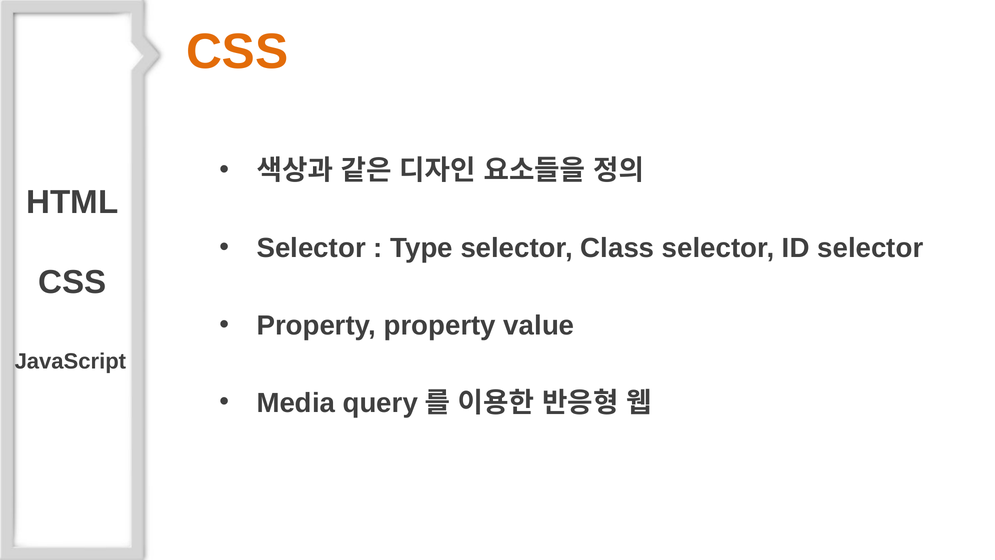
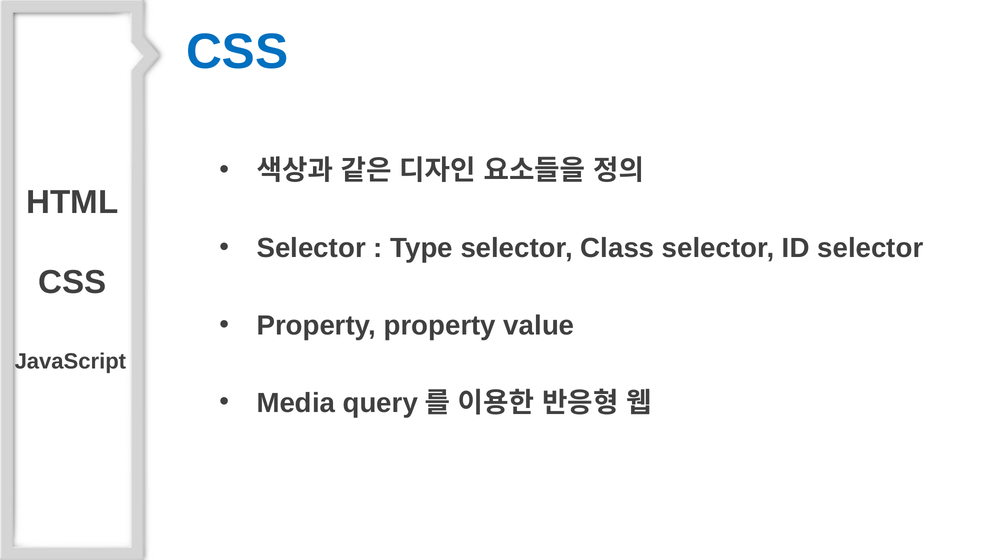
CSS at (237, 52) colour: orange -> blue
